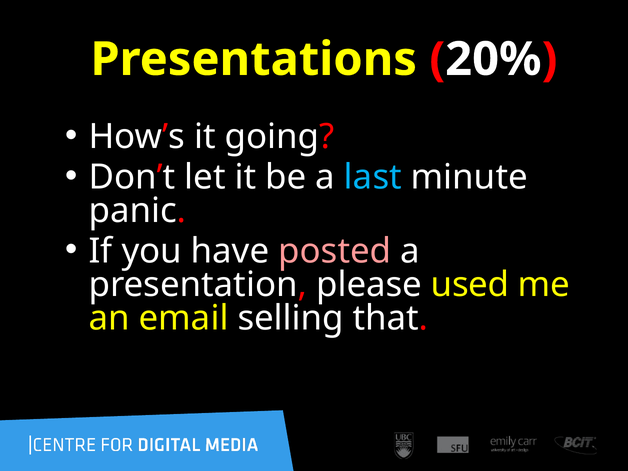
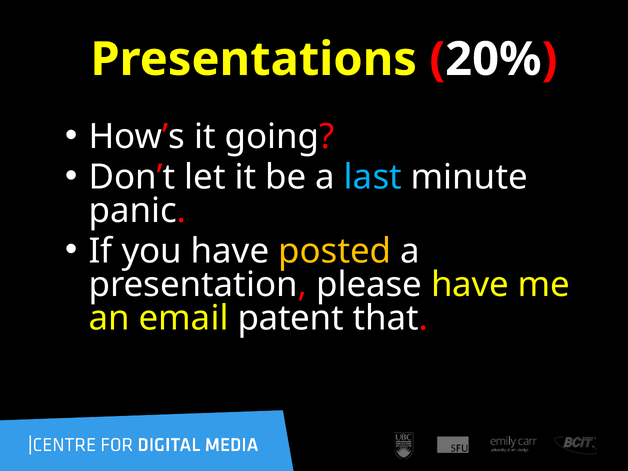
posted colour: pink -> yellow
please used: used -> have
selling: selling -> patent
